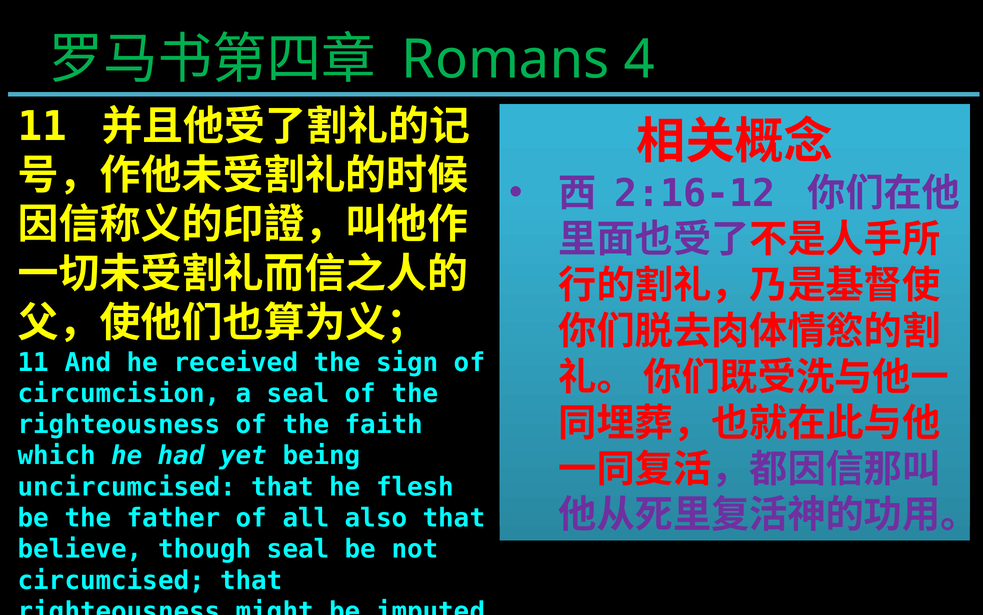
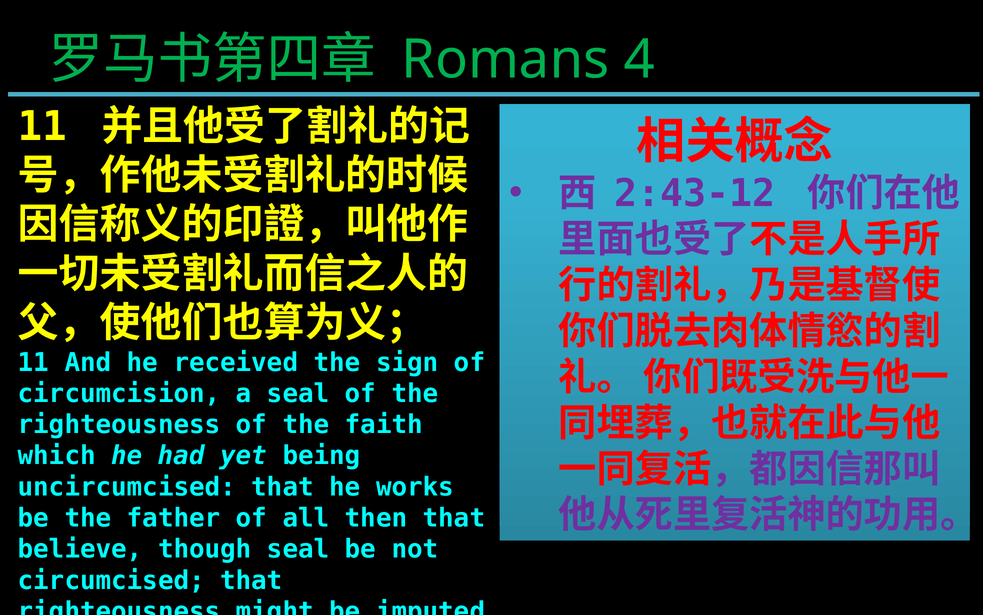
2:16-12: 2:16-12 -> 2:43-12
flesh: flesh -> works
all also: also -> then
